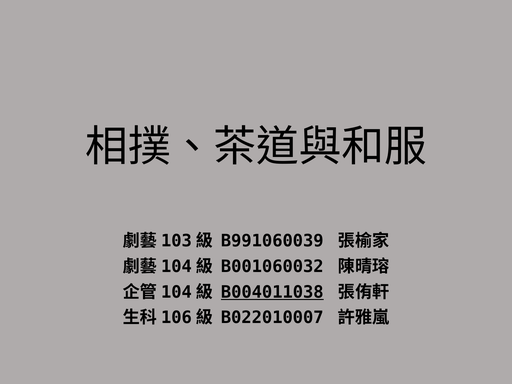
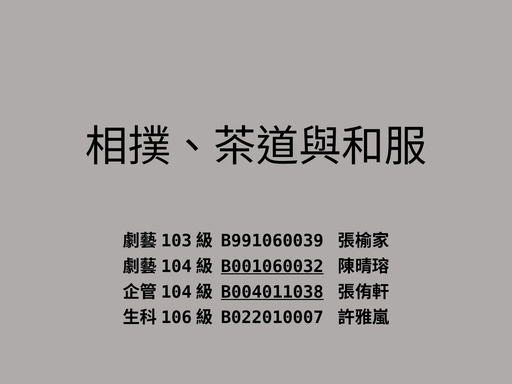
B001060032 underline: none -> present
